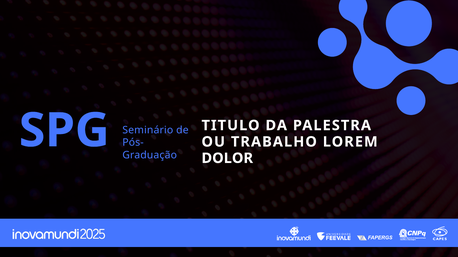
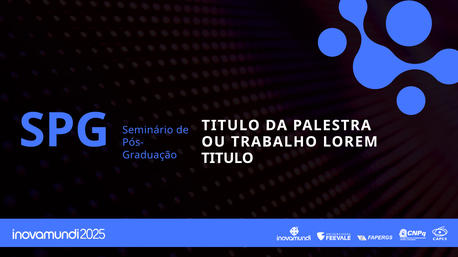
DOLOR at (227, 159): DOLOR -> TITULO
